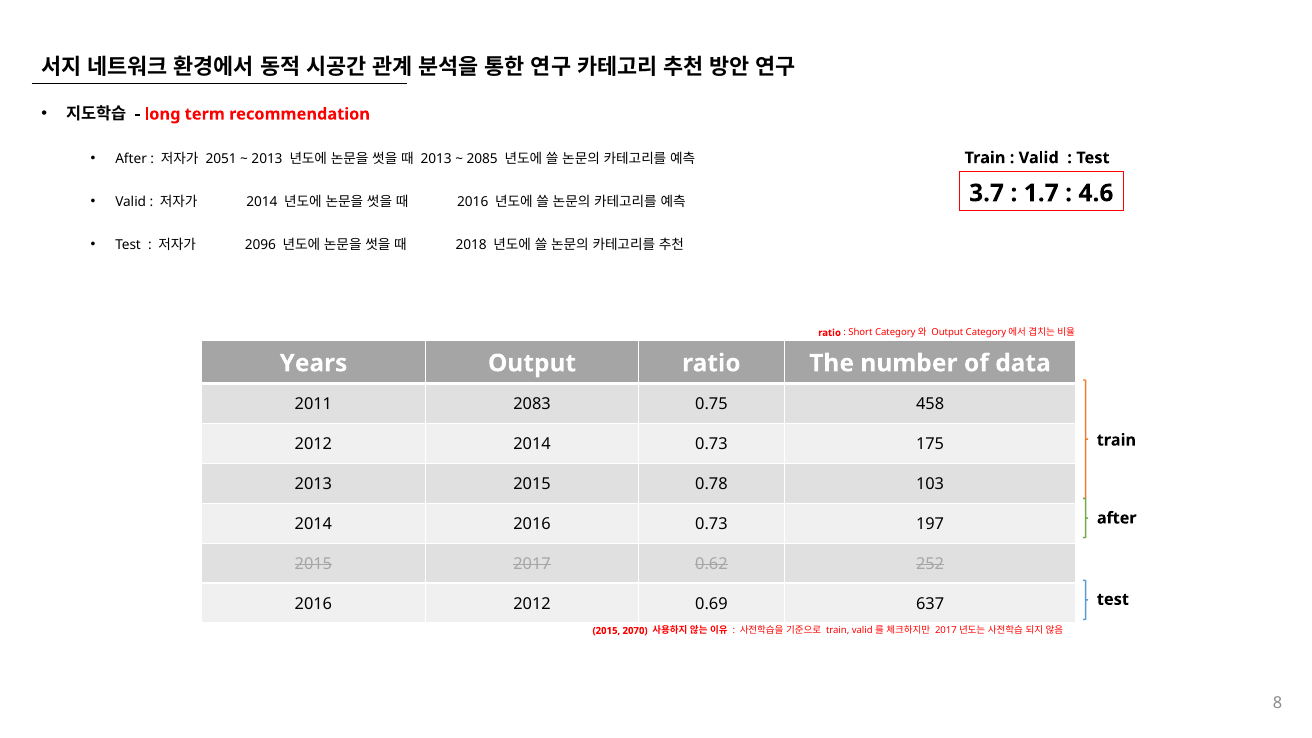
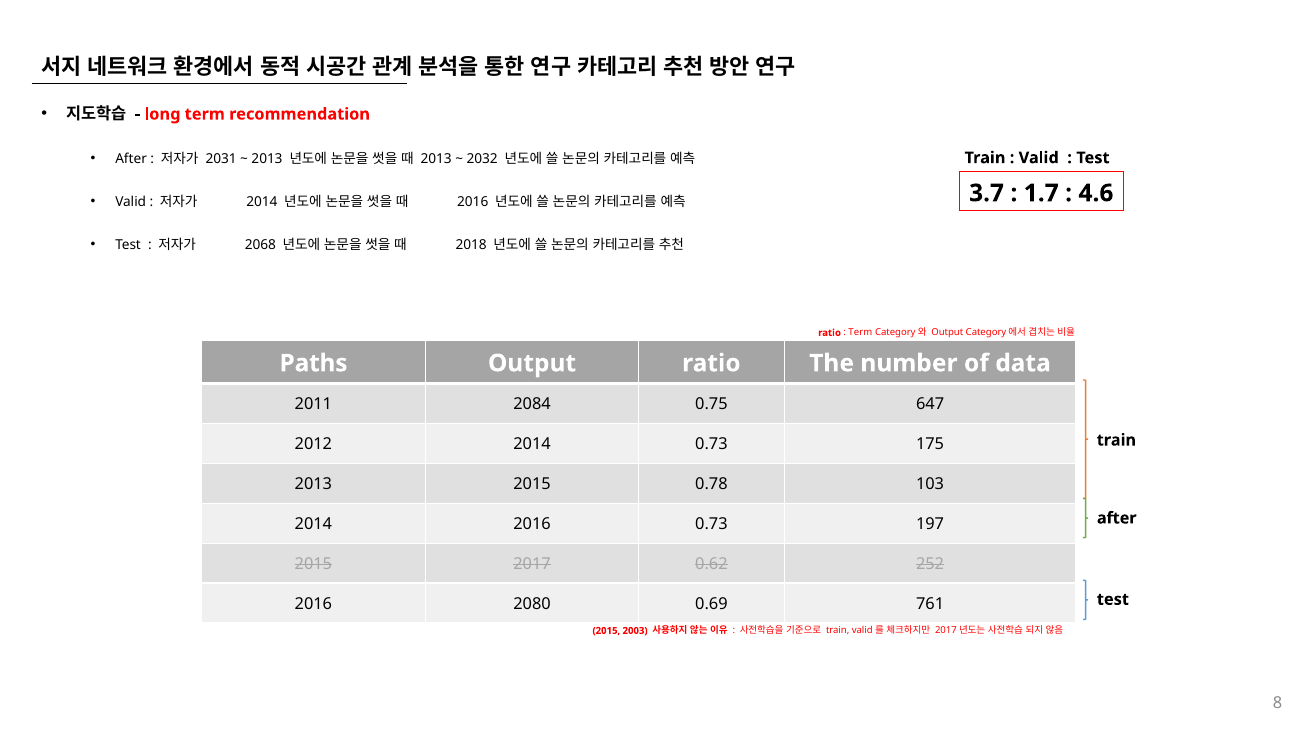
2051: 2051 -> 2031
2085: 2085 -> 2032
2096: 2096 -> 2068
Short at (860, 333): Short -> Term
Years: Years -> Paths
2083: 2083 -> 2084
458: 458 -> 647
2016 2012: 2012 -> 2080
637: 637 -> 761
2070: 2070 -> 2003
